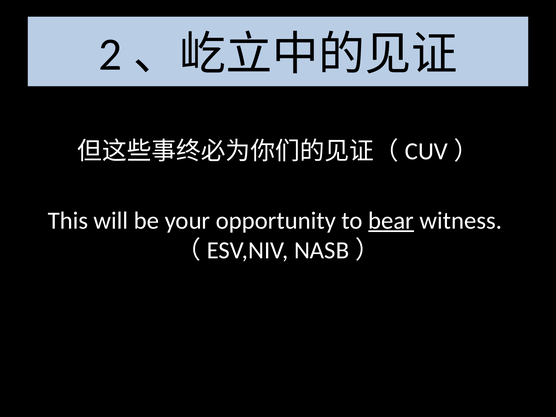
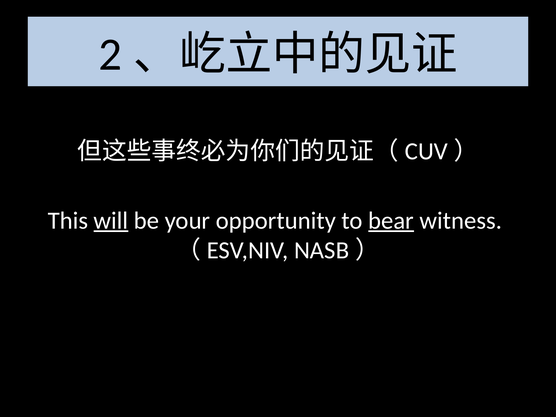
will underline: none -> present
